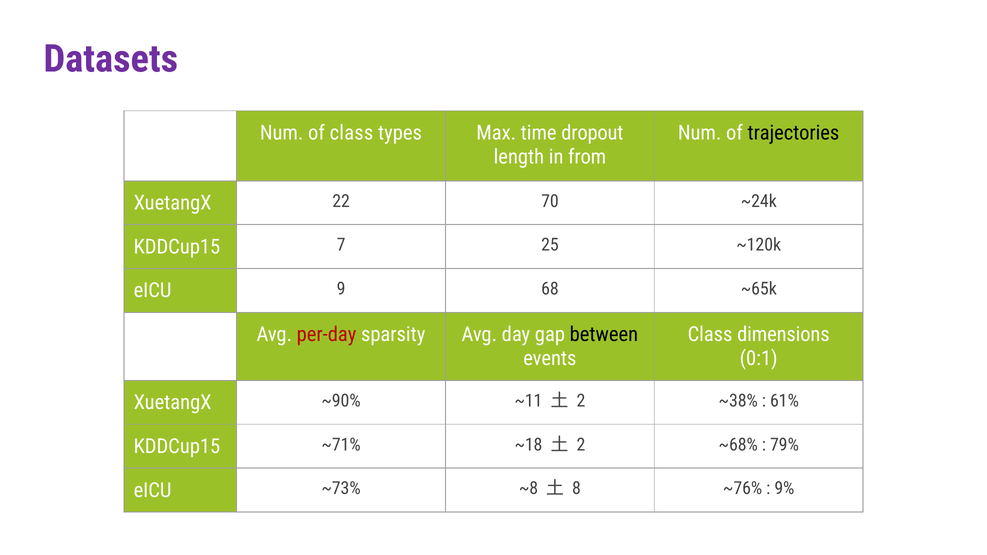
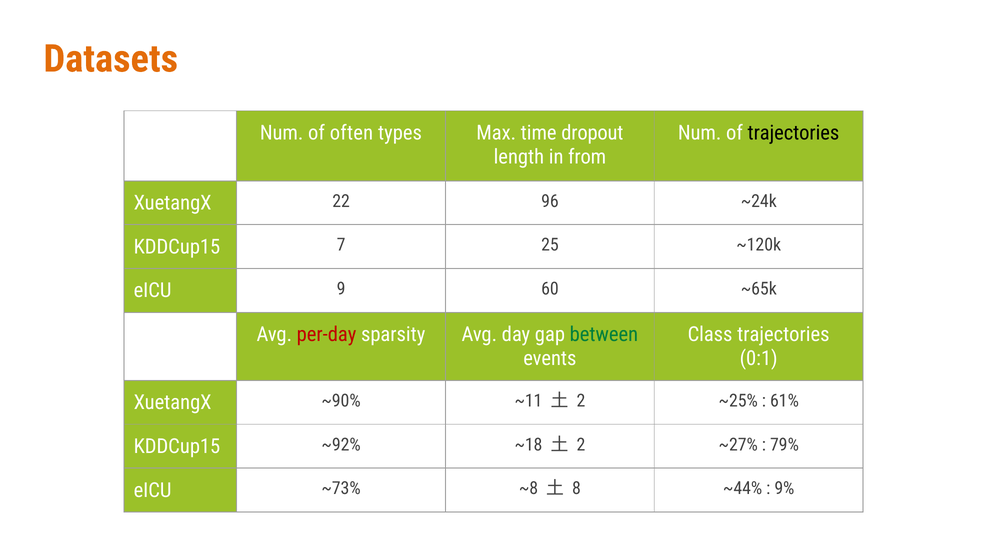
Datasets colour: purple -> orange
of class: class -> often
70: 70 -> 96
68: 68 -> 60
between colour: black -> green
Class dimensions: dimensions -> trajectories
~38%: ~38% -> ~25%
~71%: ~71% -> ~92%
~68%: ~68% -> ~27%
~76%: ~76% -> ~44%
